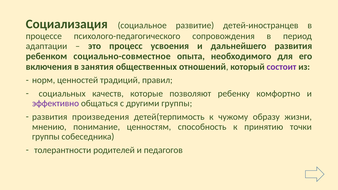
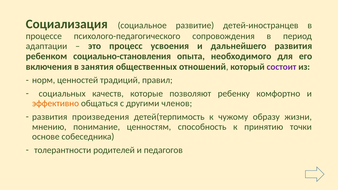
социально-совместное: социально-совместное -> социально-становления
эффективно colour: purple -> orange
другими группы: группы -> членов
группы at (46, 137): группы -> основе
